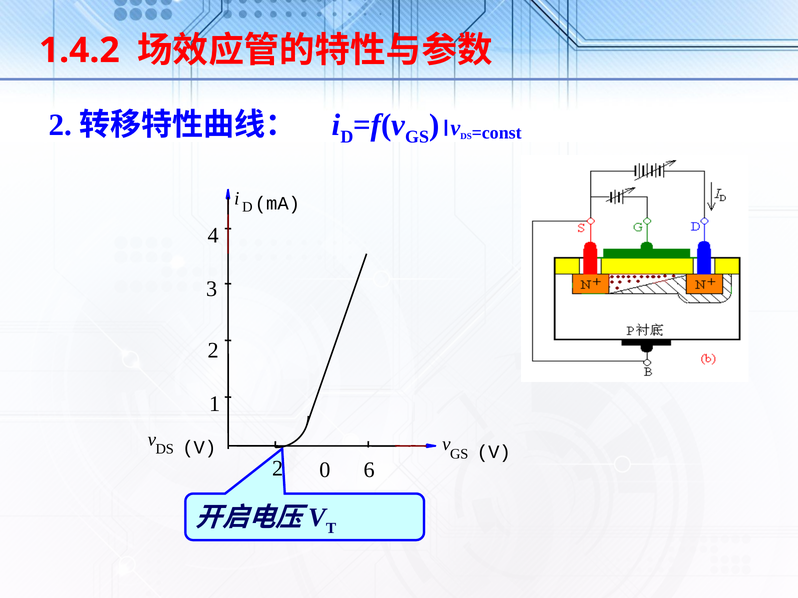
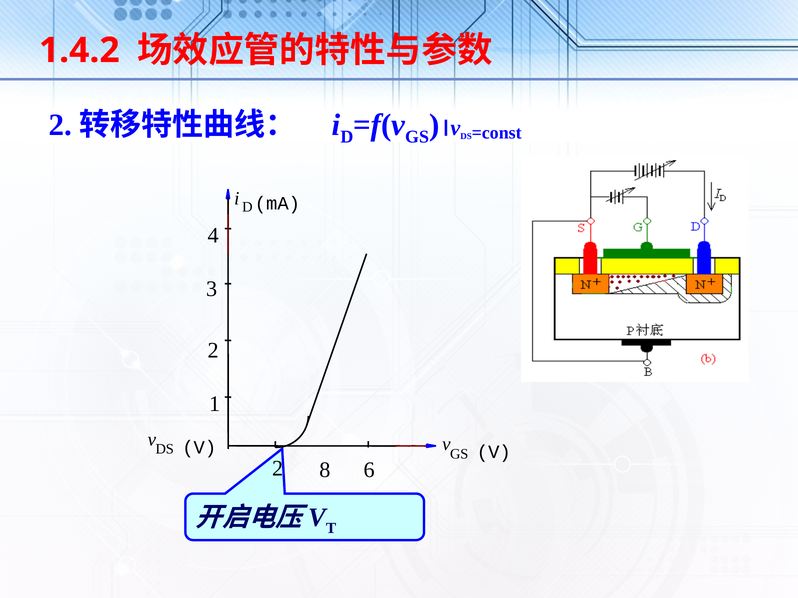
0: 0 -> 8
